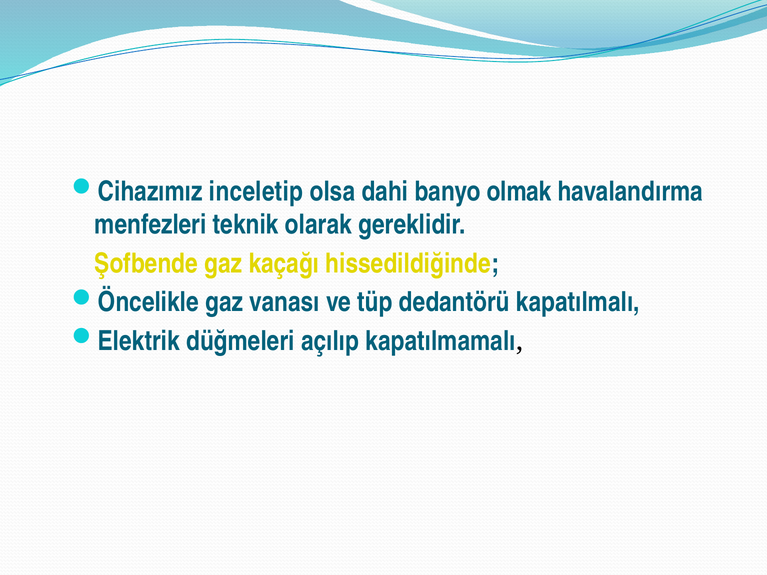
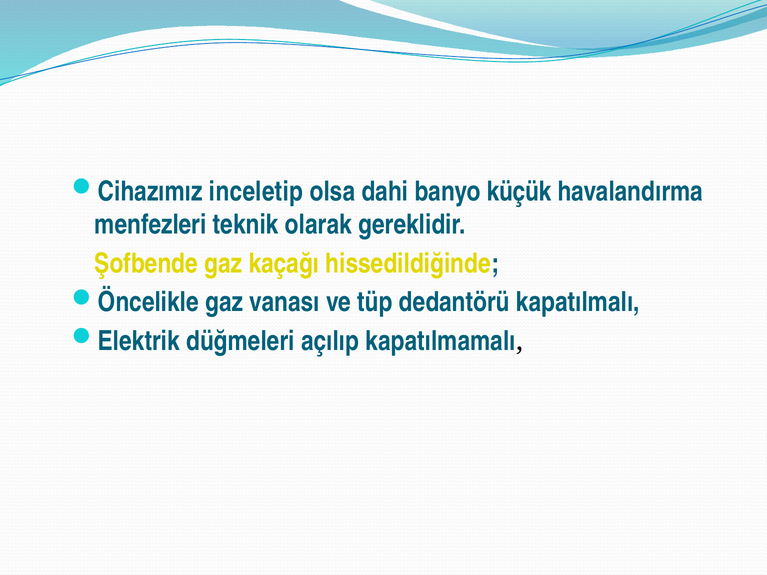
olmak: olmak -> küçük
